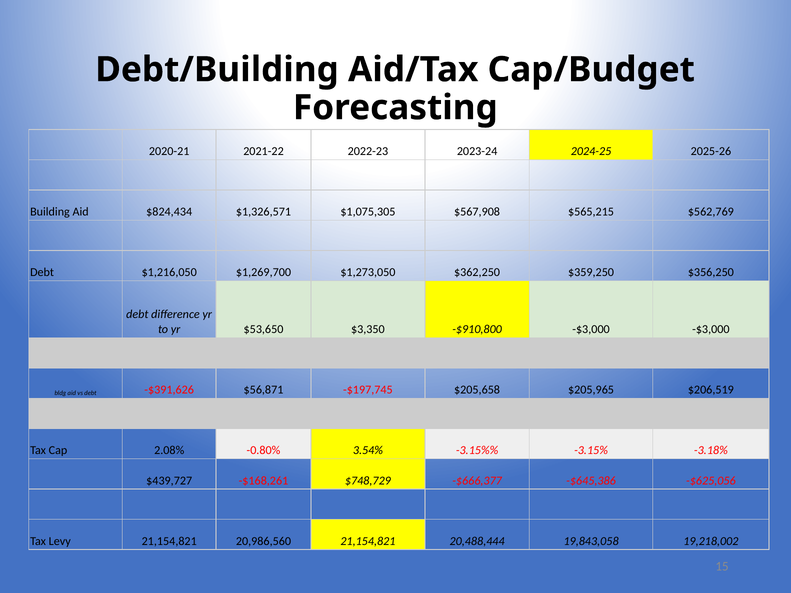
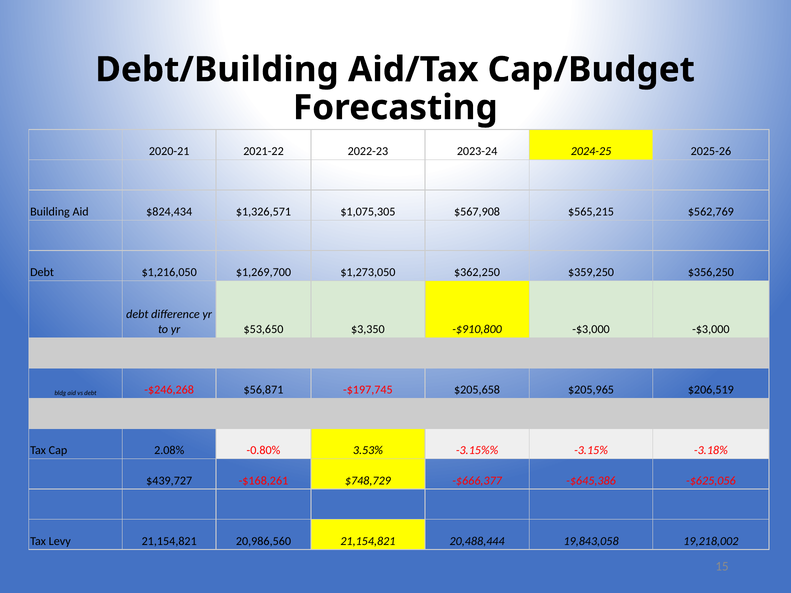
-$391,626: -$391,626 -> -$246,268
3.54%: 3.54% -> 3.53%
